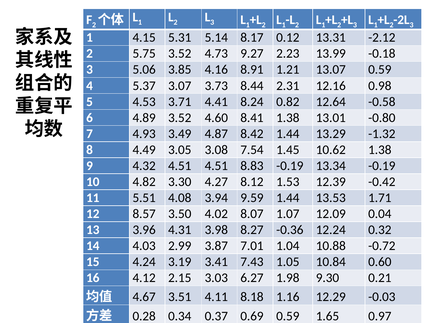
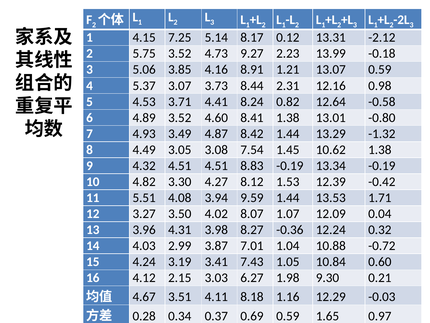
5.31: 5.31 -> 7.25
8.57: 8.57 -> 3.27
